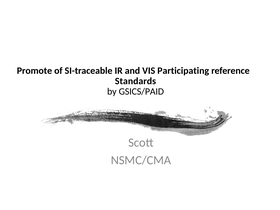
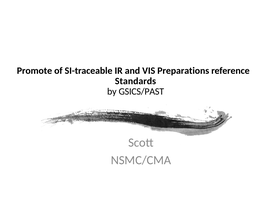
Participating: Participating -> Preparations
GSICS/PAID: GSICS/PAID -> GSICS/PAST
